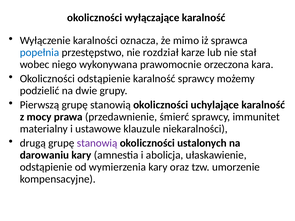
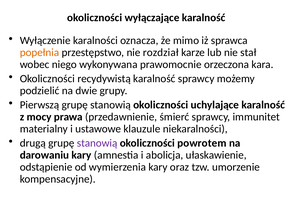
popełnia colour: blue -> orange
Okoliczności odstąpienie: odstąpienie -> recydywistą
ustalonych: ustalonych -> powrotem
